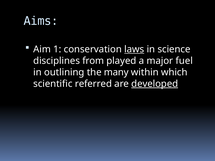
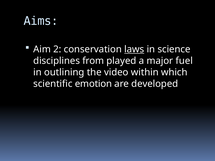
1: 1 -> 2
many: many -> video
referred: referred -> emotion
developed underline: present -> none
